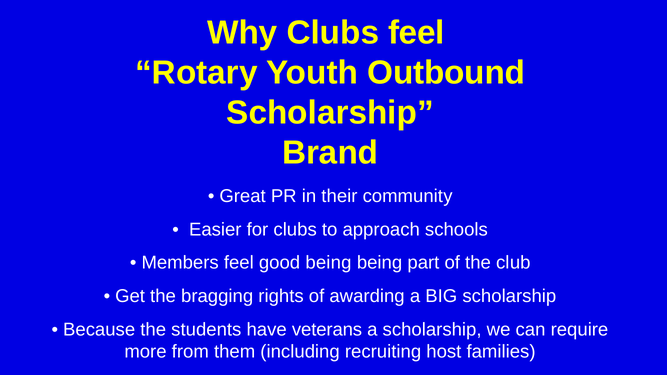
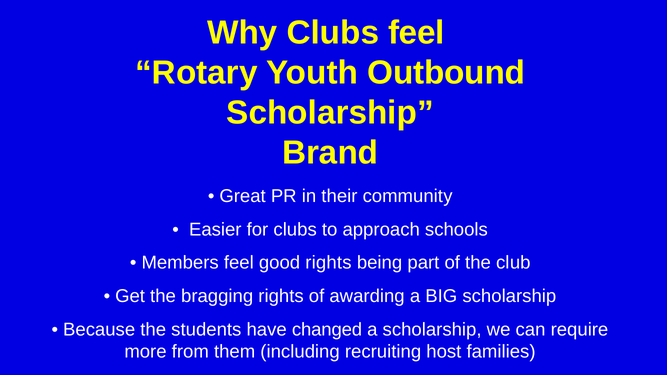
good being: being -> rights
veterans: veterans -> changed
